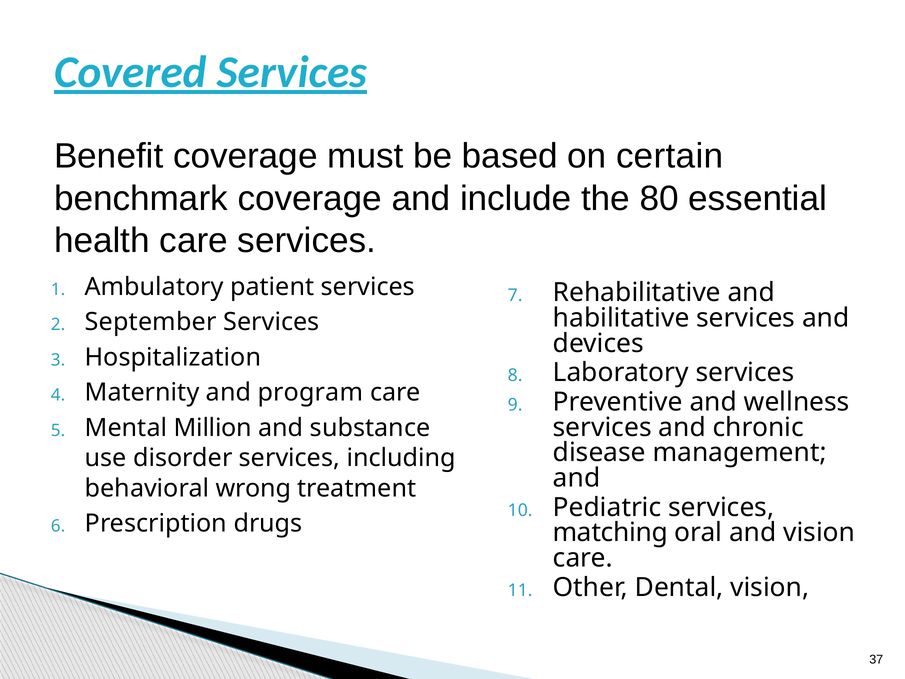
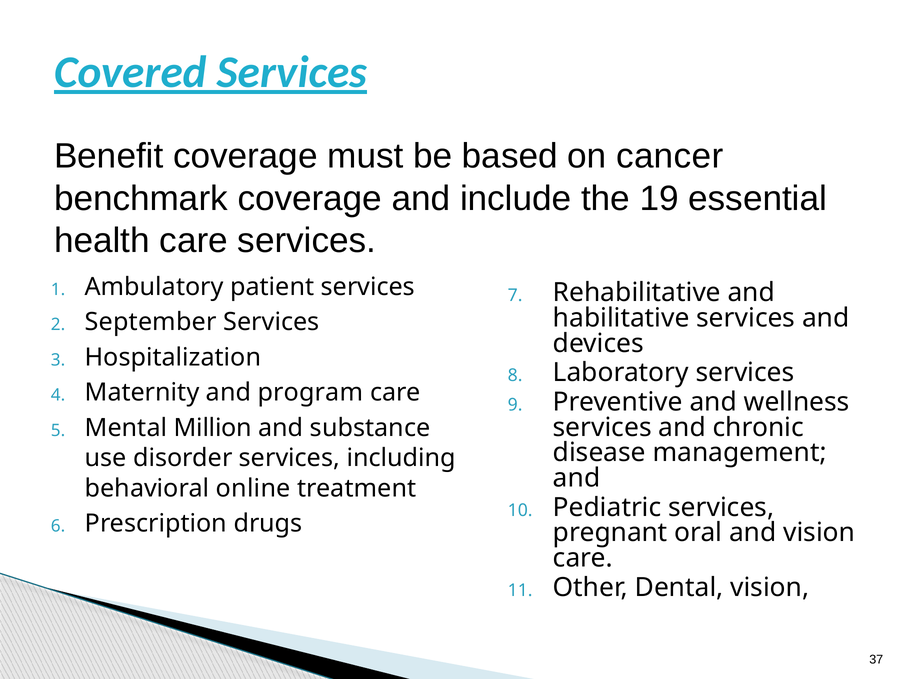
certain: certain -> cancer
80: 80 -> 19
wrong: wrong -> online
matching: matching -> pregnant
